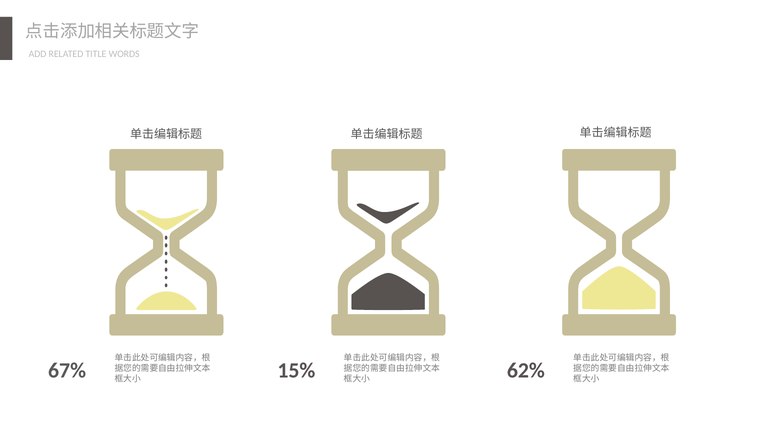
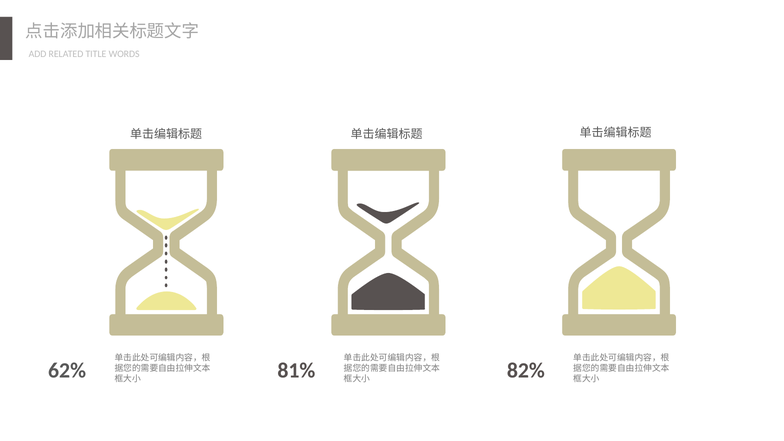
67%: 67% -> 62%
15%: 15% -> 81%
62%: 62% -> 82%
